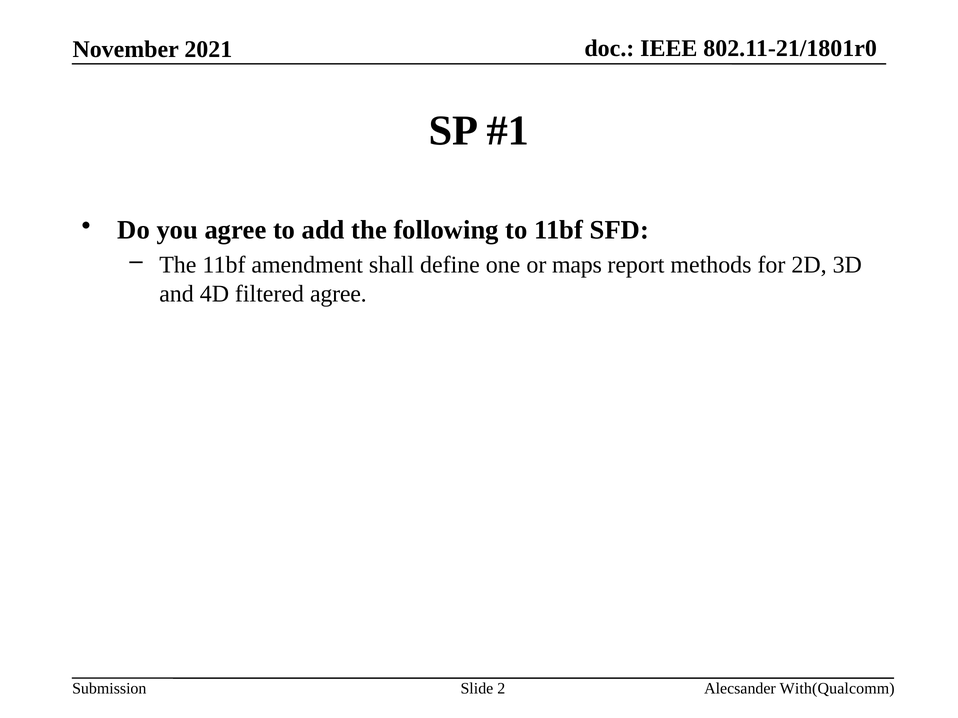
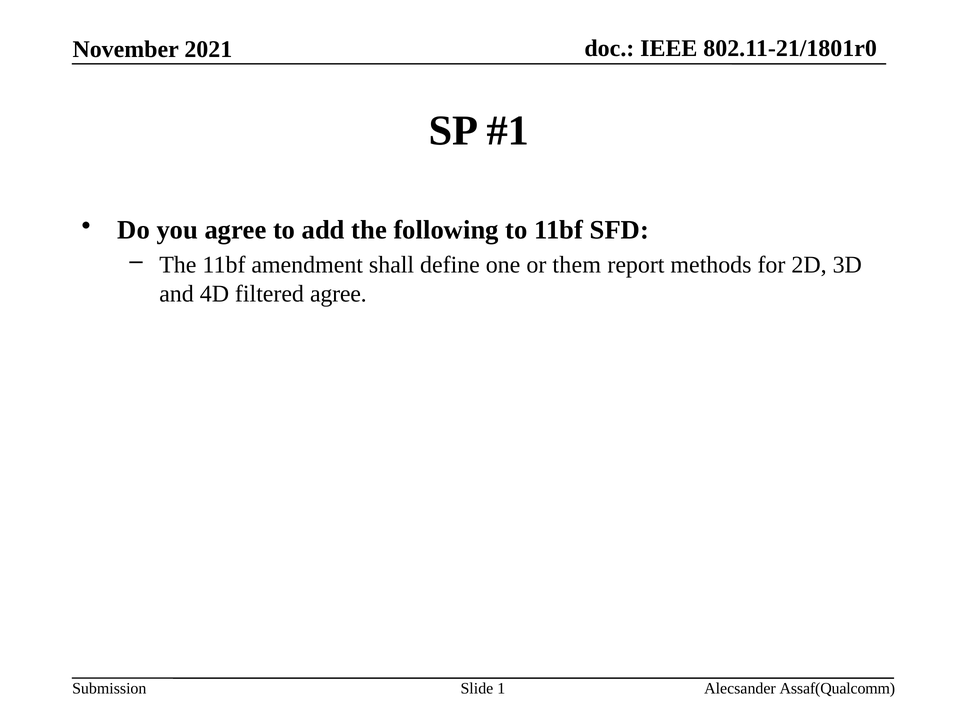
maps: maps -> them
2: 2 -> 1
With(Qualcomm: With(Qualcomm -> Assaf(Qualcomm
